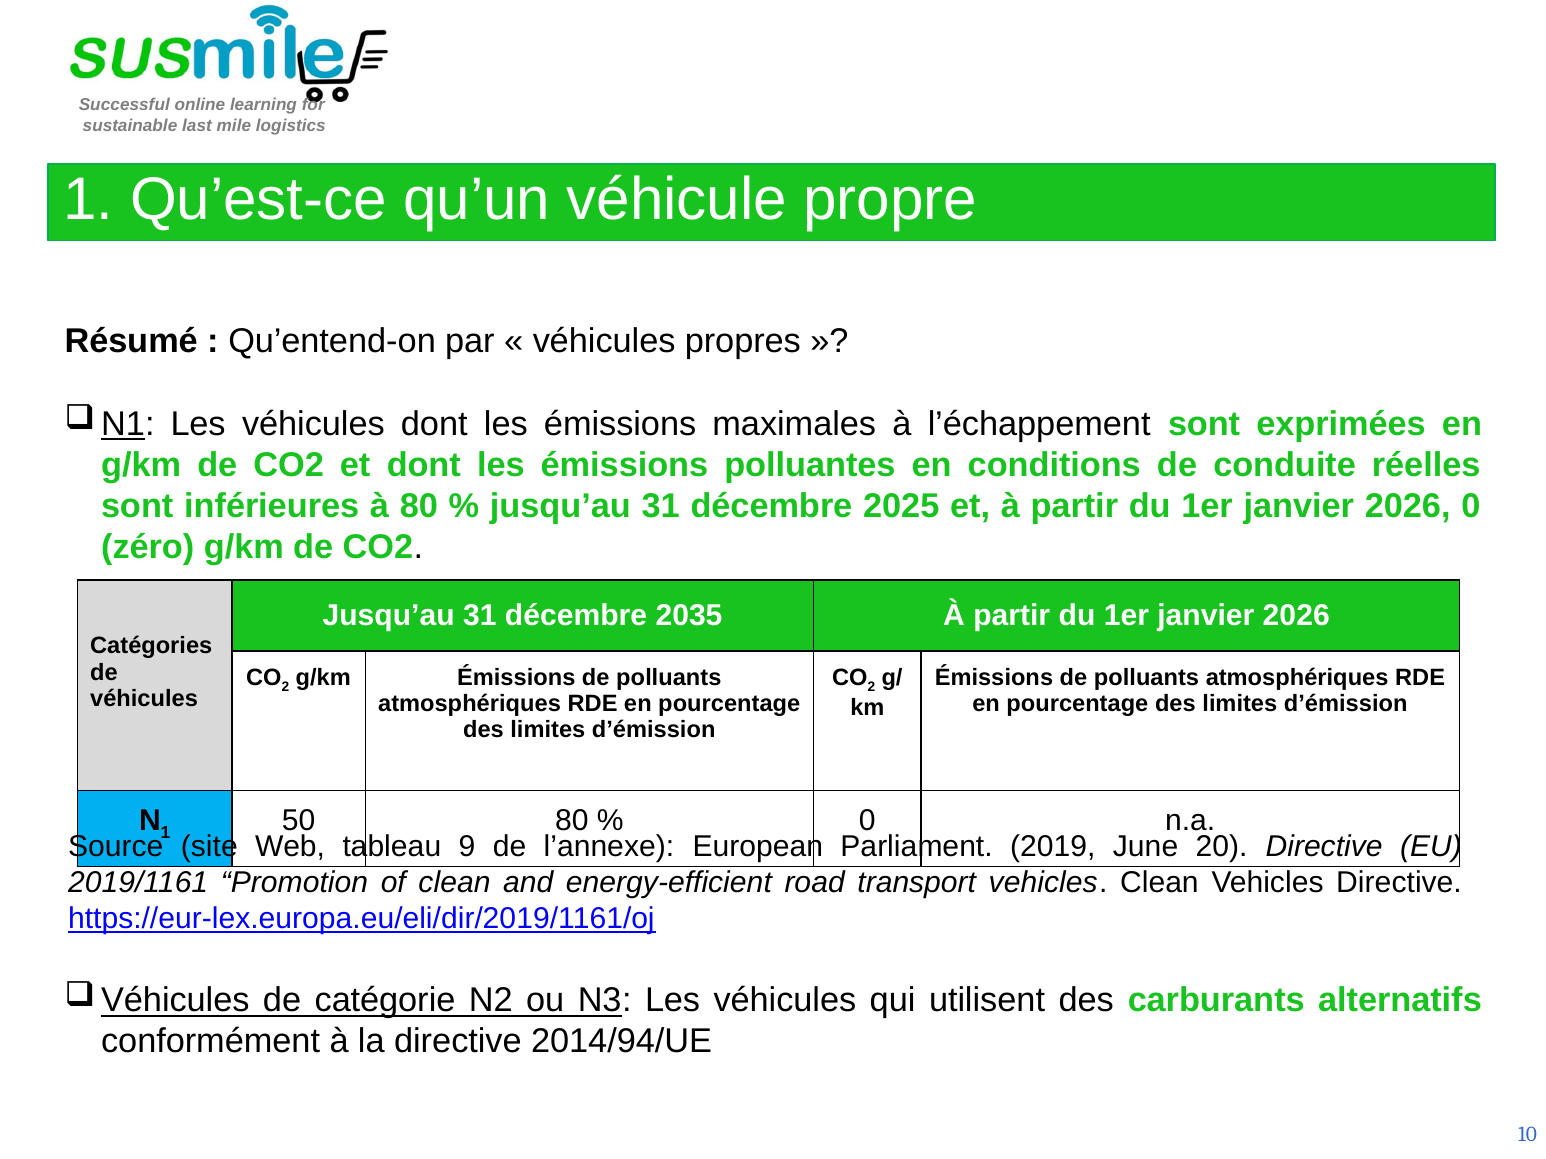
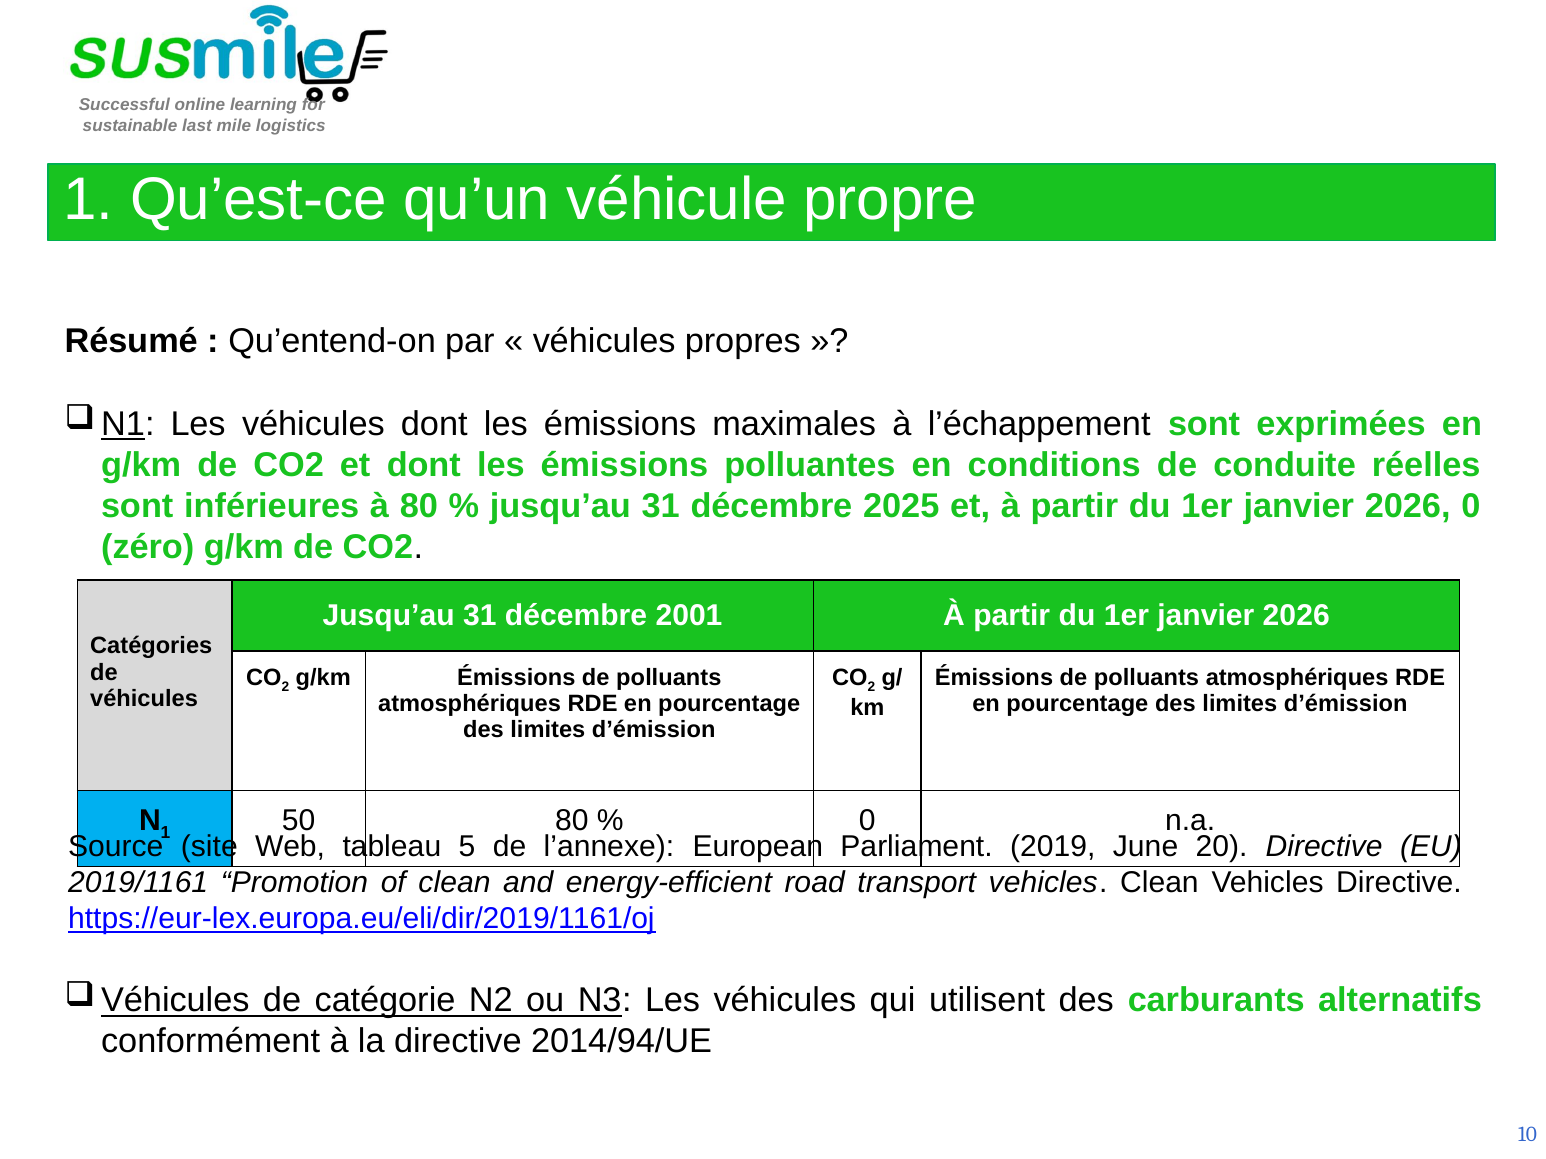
2035: 2035 -> 2001
9: 9 -> 5
